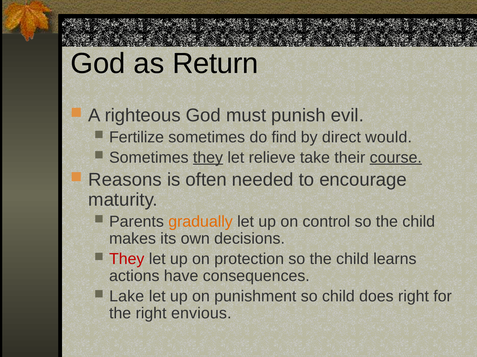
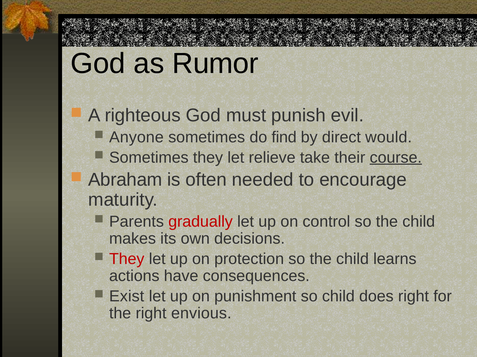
Return: Return -> Rumor
Fertilize: Fertilize -> Anyone
they at (208, 158) underline: present -> none
Reasons: Reasons -> Abraham
gradually colour: orange -> red
Lake: Lake -> Exist
